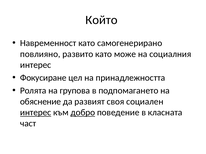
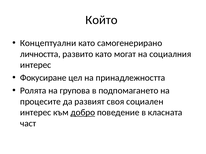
Навременност: Навременност -> Концептуални
повлияно: повлияно -> личността
може: може -> могат
обяснение: обяснение -> процесите
интерес at (36, 113) underline: present -> none
